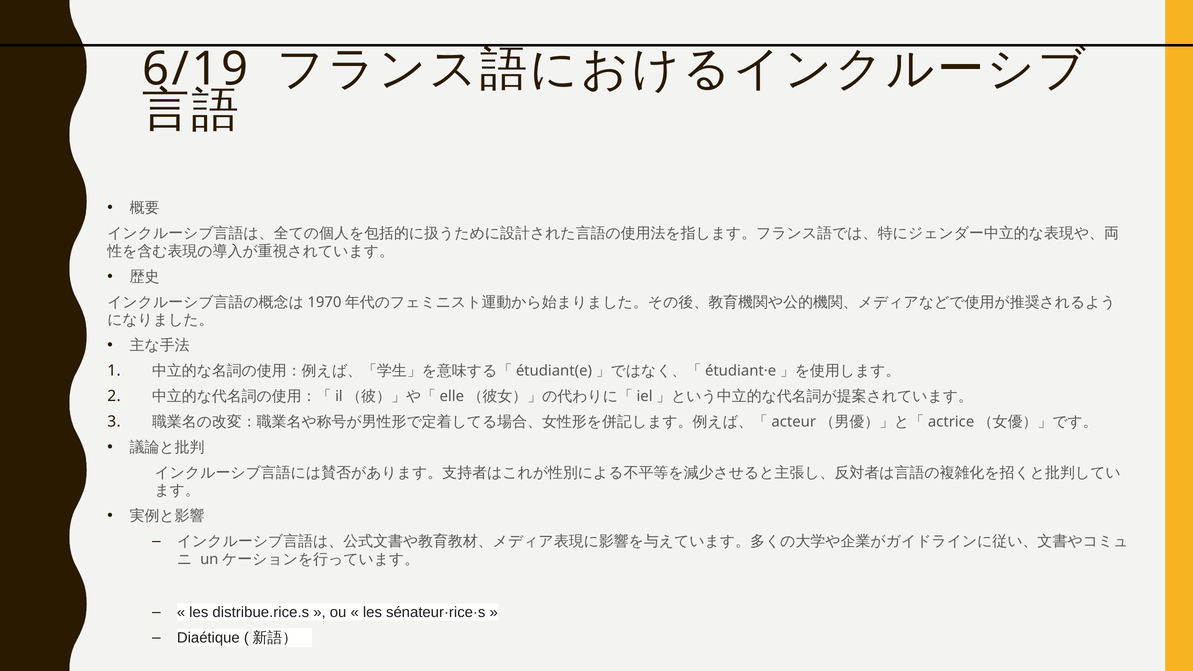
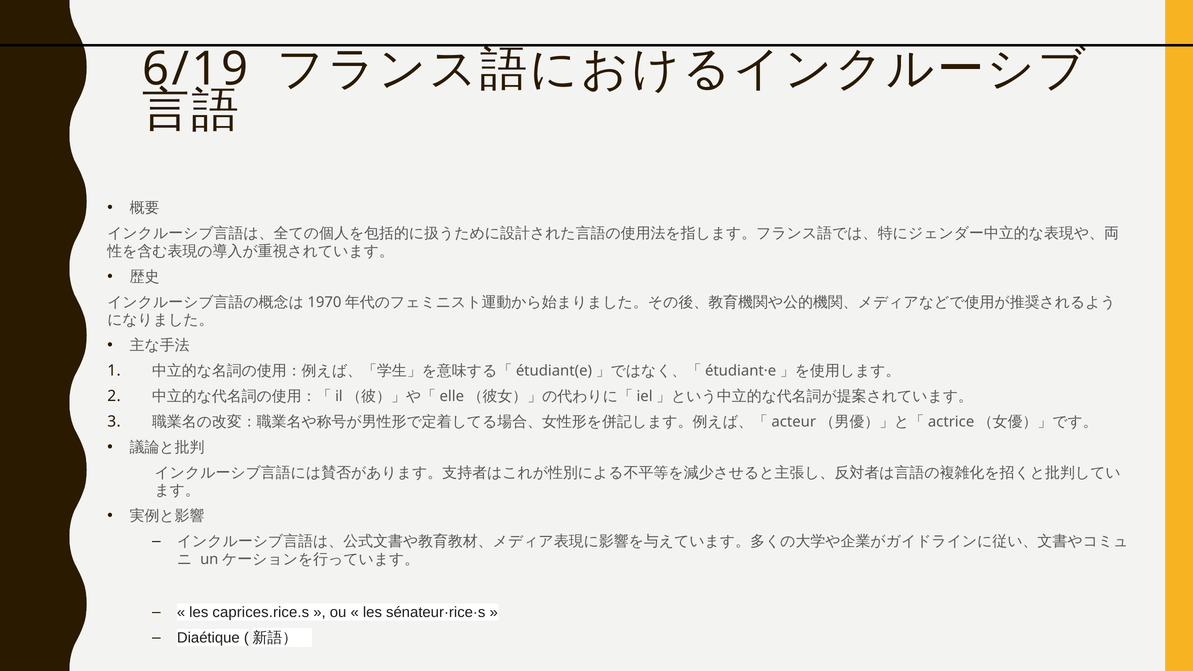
distribue.rice.s: distribue.rice.s -> caprices.rice.s
